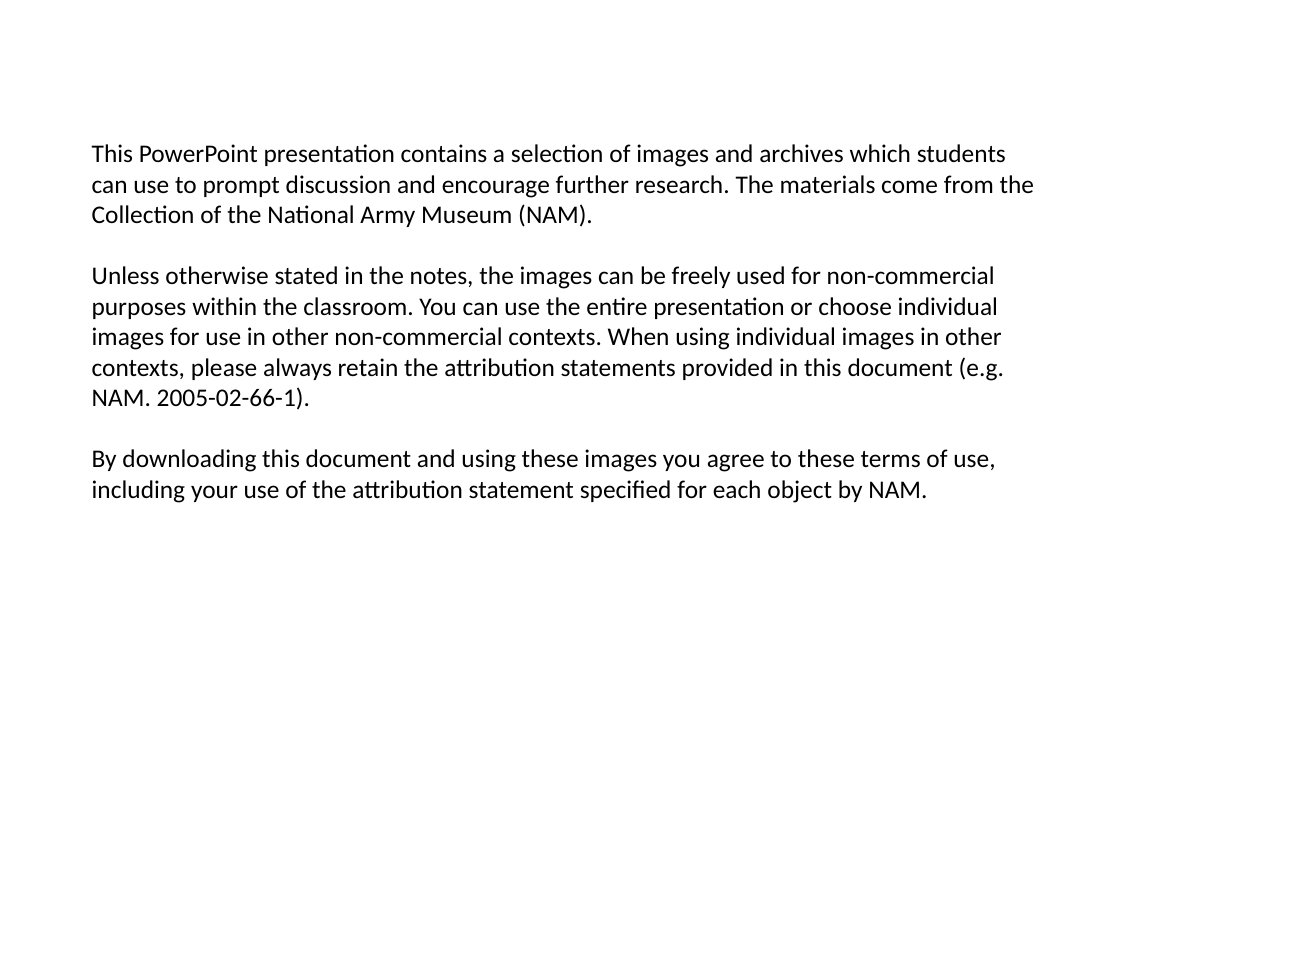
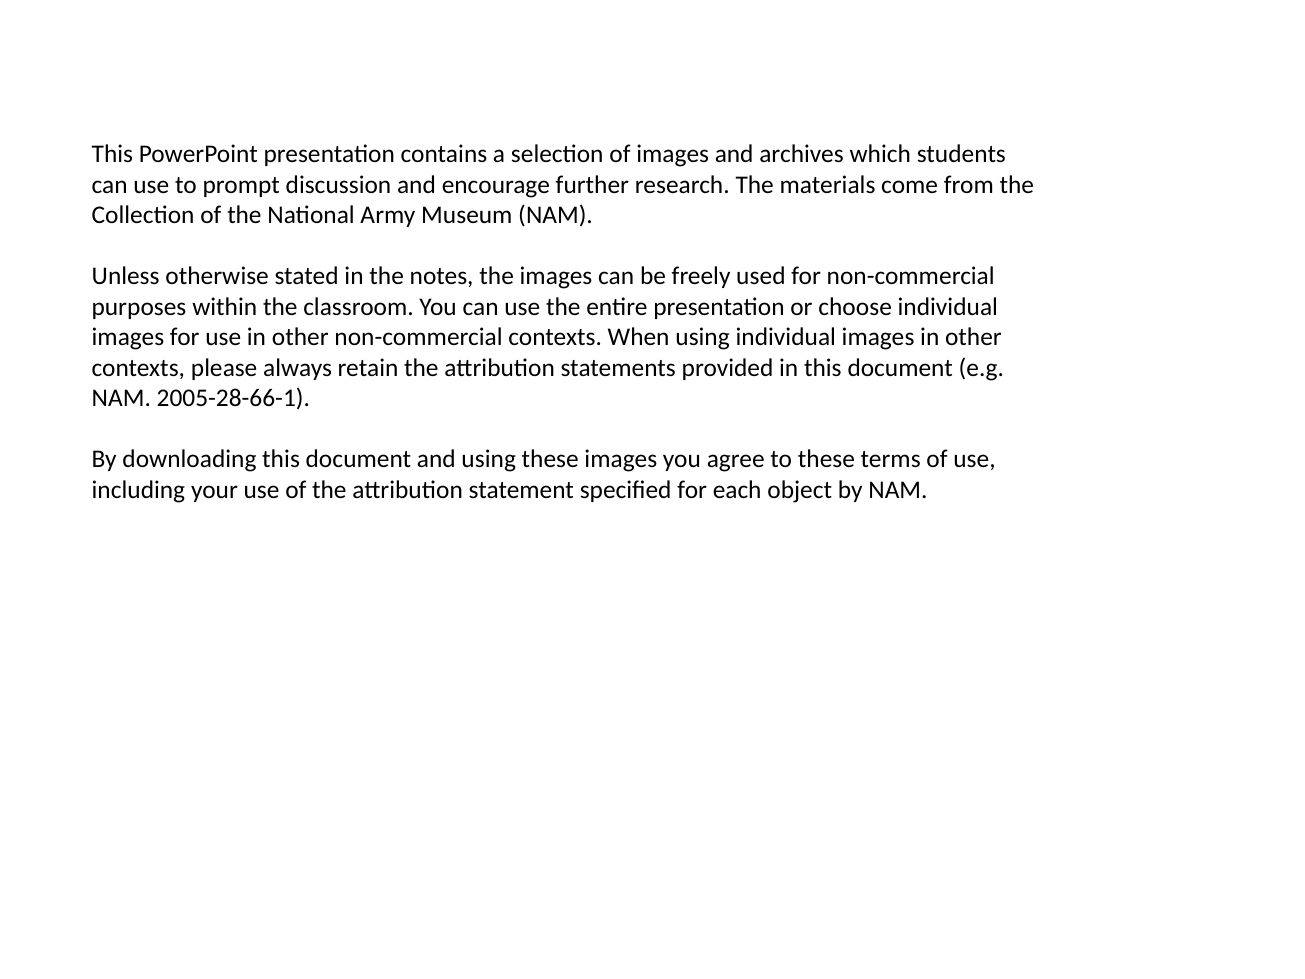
2005-02-66-1: 2005-02-66-1 -> 2005-28-66-1
